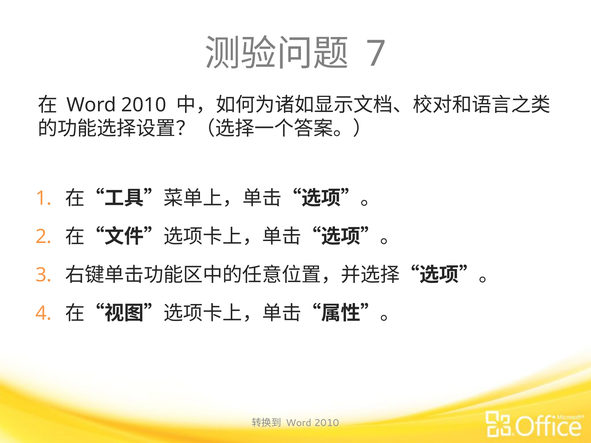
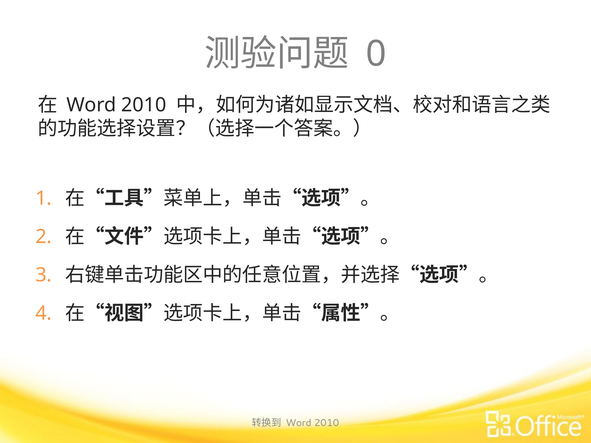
7: 7 -> 0
